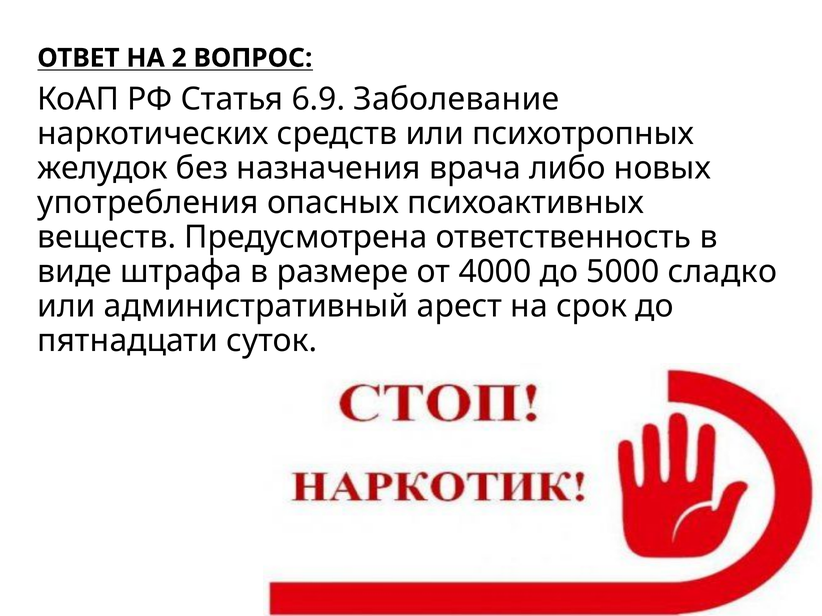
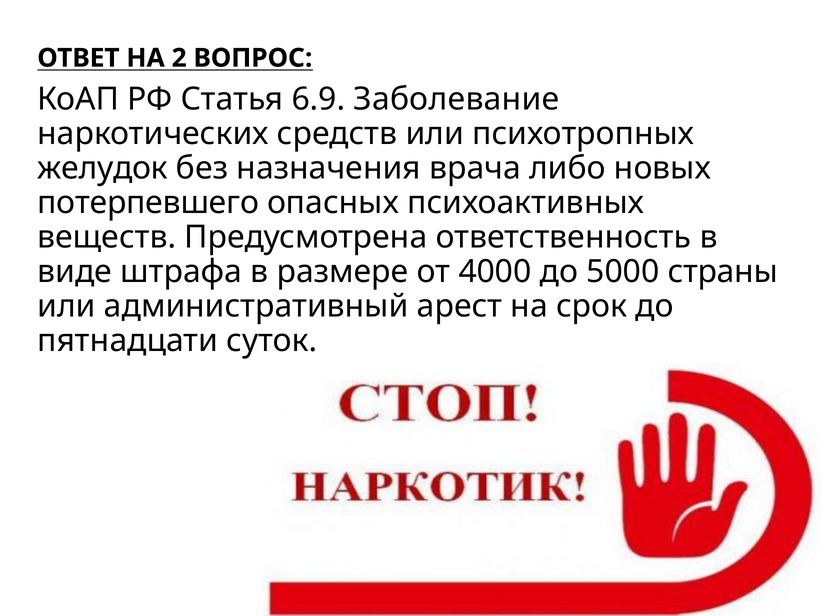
употребления: употребления -> потерпевшего
сладко: сладко -> страны
